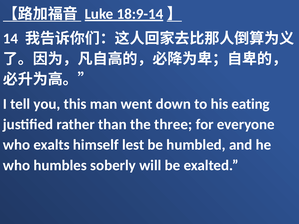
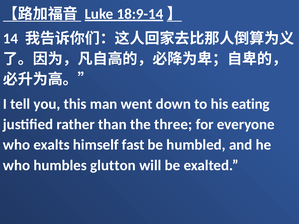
lest: lest -> fast
soberly: soberly -> glutton
